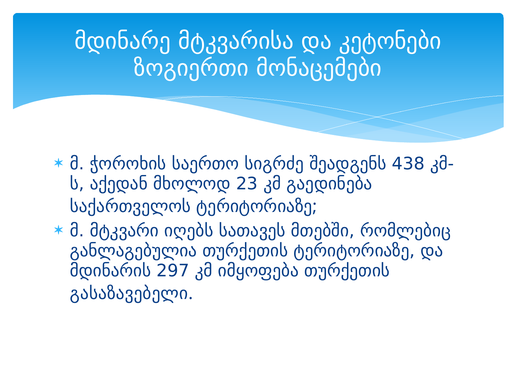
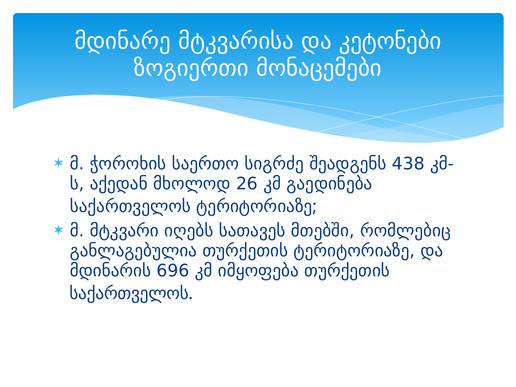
23: 23 -> 26
297: 297 -> 696
გასაზავებელი at (129, 293): გასაზავებელი -> საქართველოს
